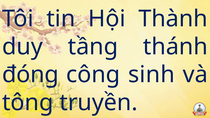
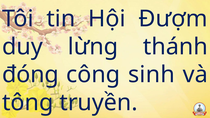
Thành: Thành -> Đượm
tầng: tầng -> lừng
